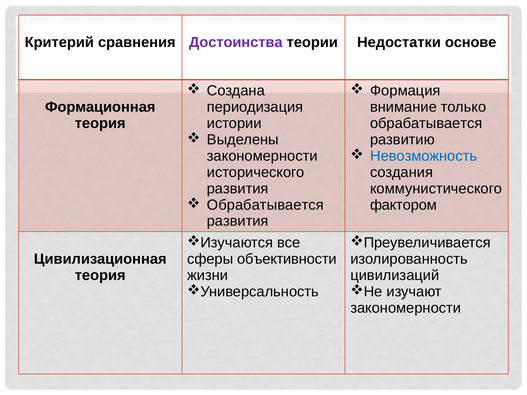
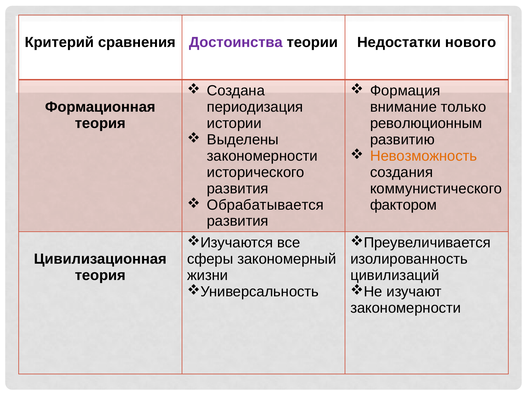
основе: основе -> нового
обрабатывается at (426, 123): обрабатывается -> революционным
Невозможность colour: blue -> orange
объективности: объективности -> закономерный
